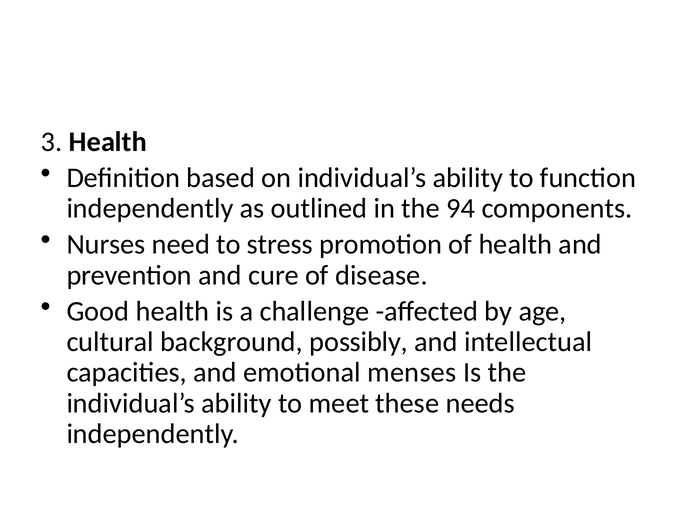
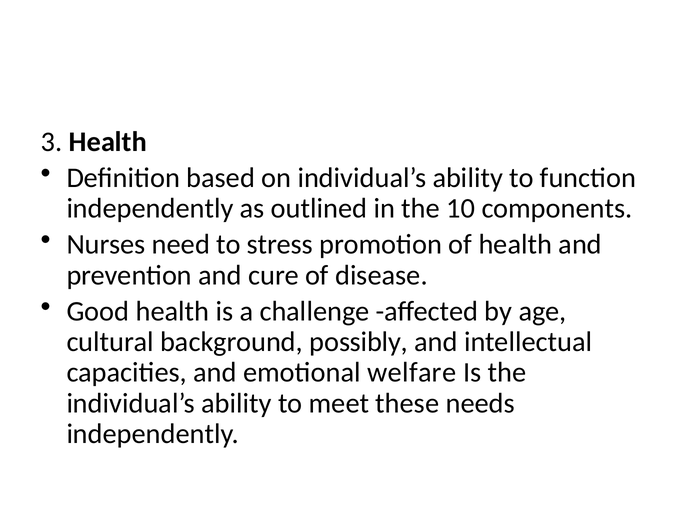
94: 94 -> 10
menses: menses -> welfare
